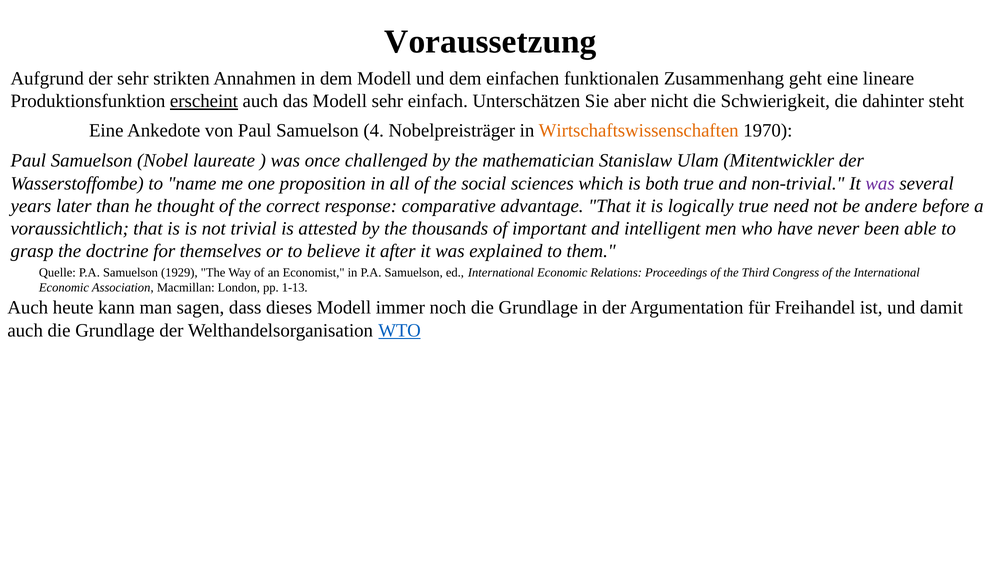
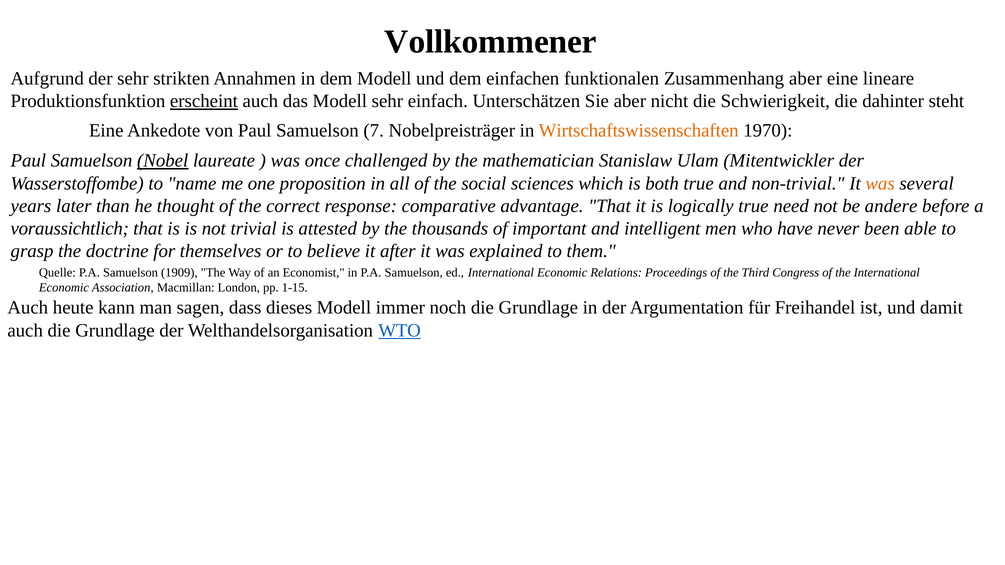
Voraussetzung: Voraussetzung -> Vollkommener
Zusammenhang geht: geht -> aber
4: 4 -> 7
Nobel underline: none -> present
was at (880, 183) colour: purple -> orange
1929: 1929 -> 1909
1-13: 1-13 -> 1-15
